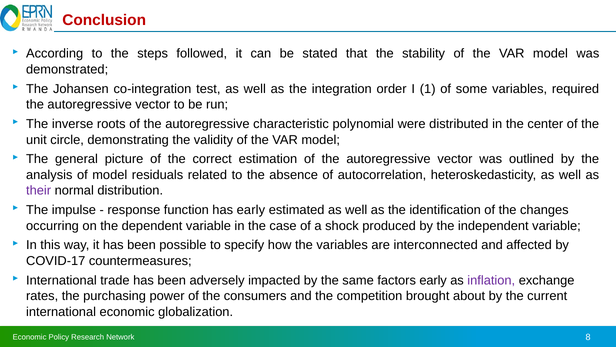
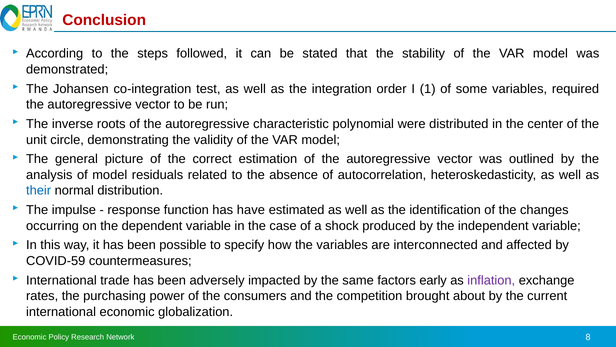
their colour: purple -> blue
has early: early -> have
COVID-17: COVID-17 -> COVID-59
